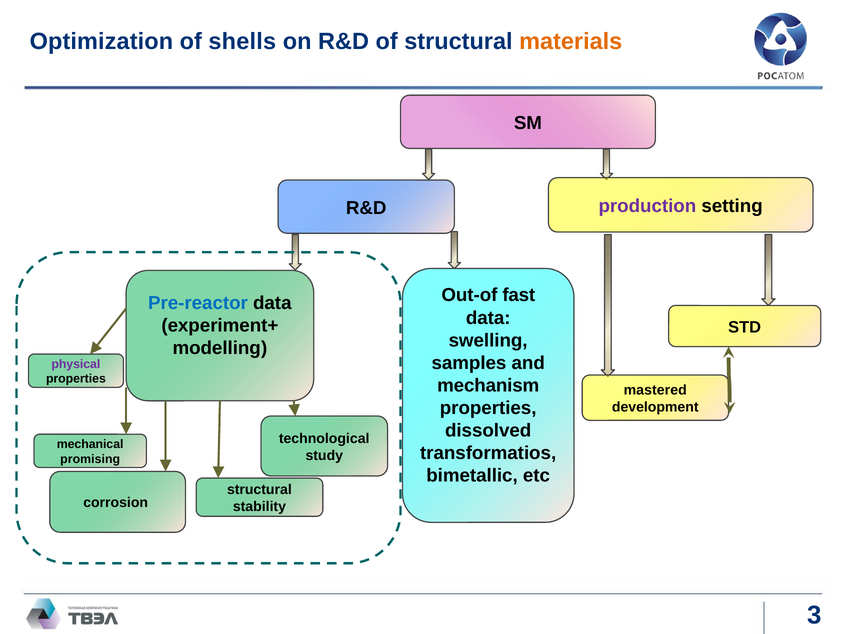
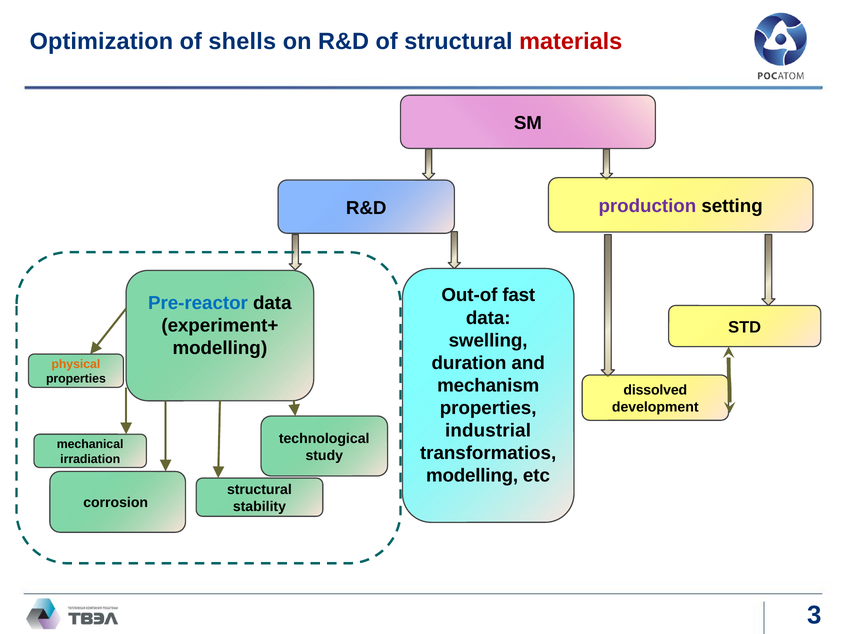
materials colour: orange -> red
samples: samples -> duration
physical colour: purple -> orange
mastered: mastered -> dissolved
dissolved: dissolved -> industrial
promising: promising -> irradiation
bimetallic at (472, 475): bimetallic -> modelling
